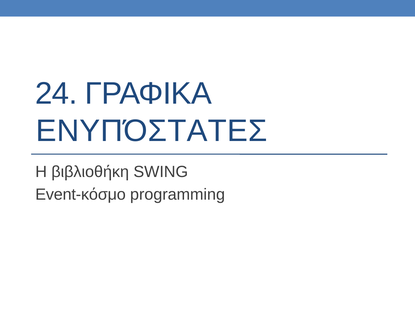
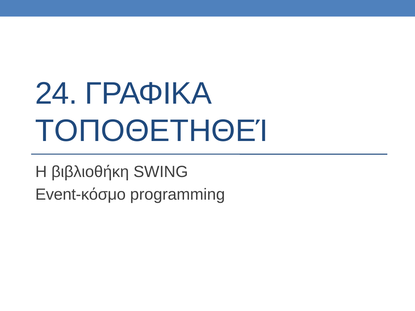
ΕΝΥΠΌΣΤΑΤΕΣ: ΕΝΥΠΌΣΤΑΤΕΣ -> ΤΟΠΟΘΕΤΗΘΕΊ
